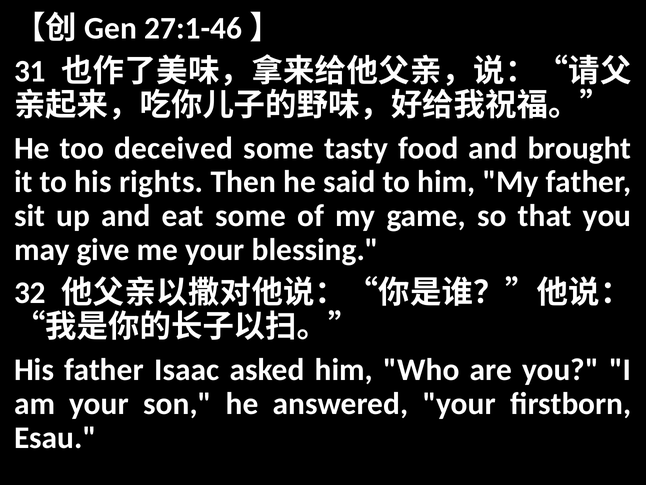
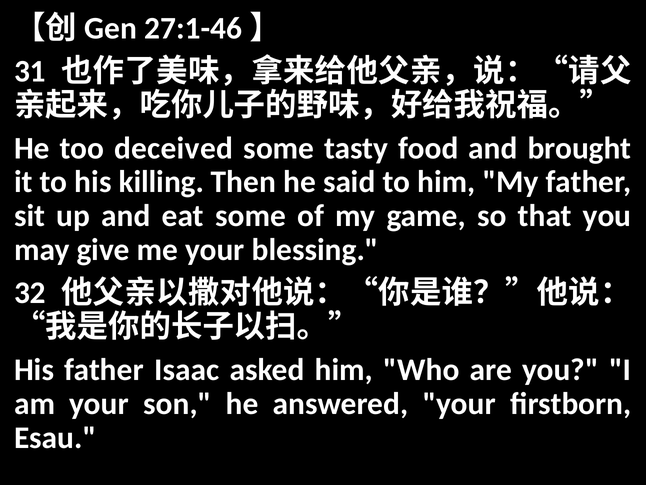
rights: rights -> killing
